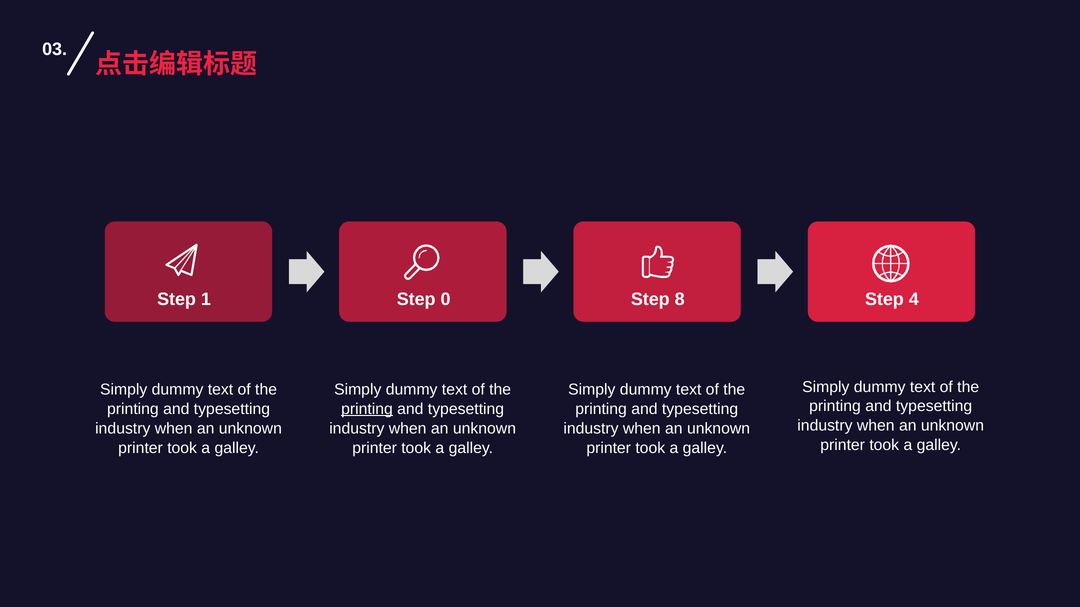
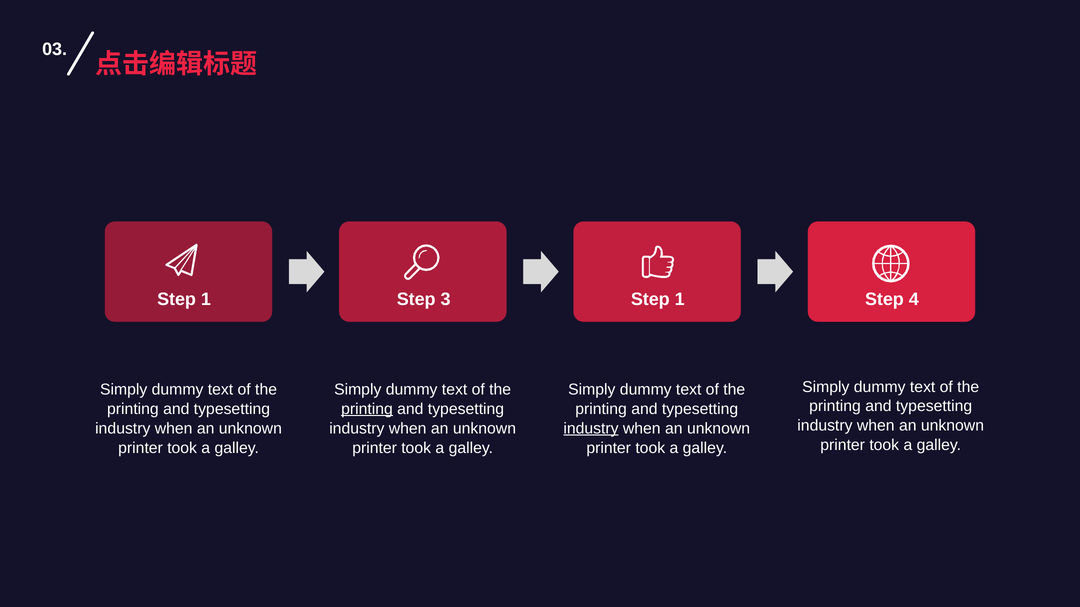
0: 0 -> 3
8 at (680, 300): 8 -> 1
industry at (591, 429) underline: none -> present
